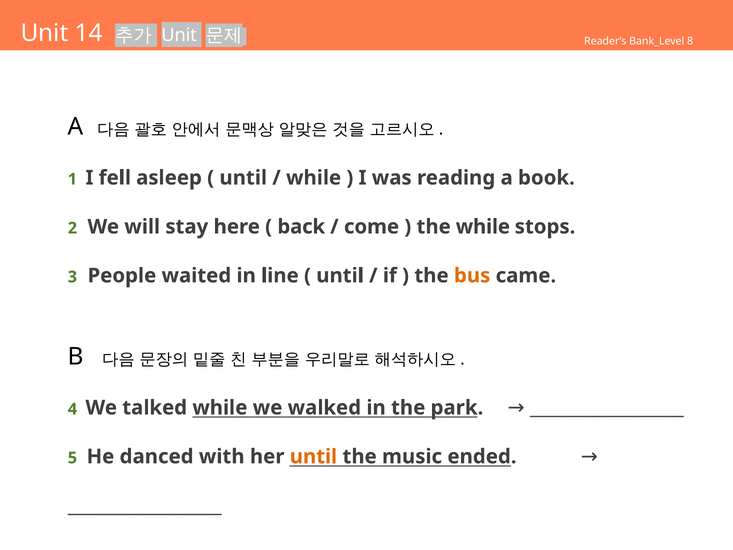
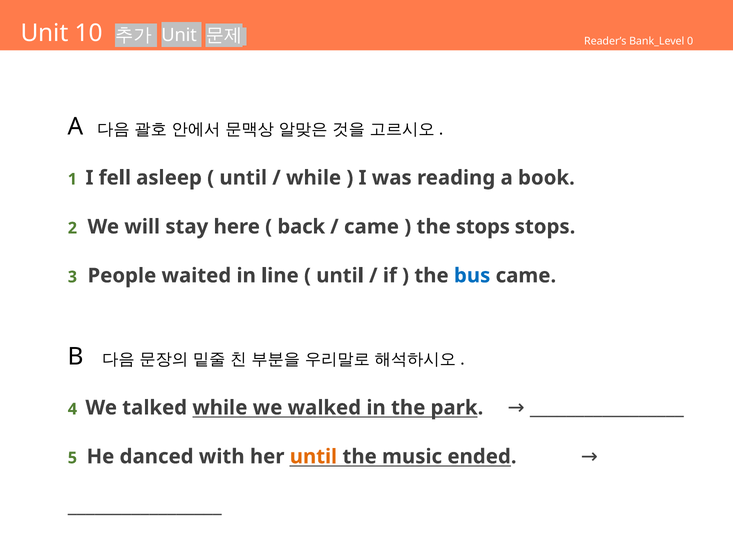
14: 14 -> 10
8: 8 -> 0
come at (372, 227): come -> came
the while: while -> stops
bus colour: orange -> blue
